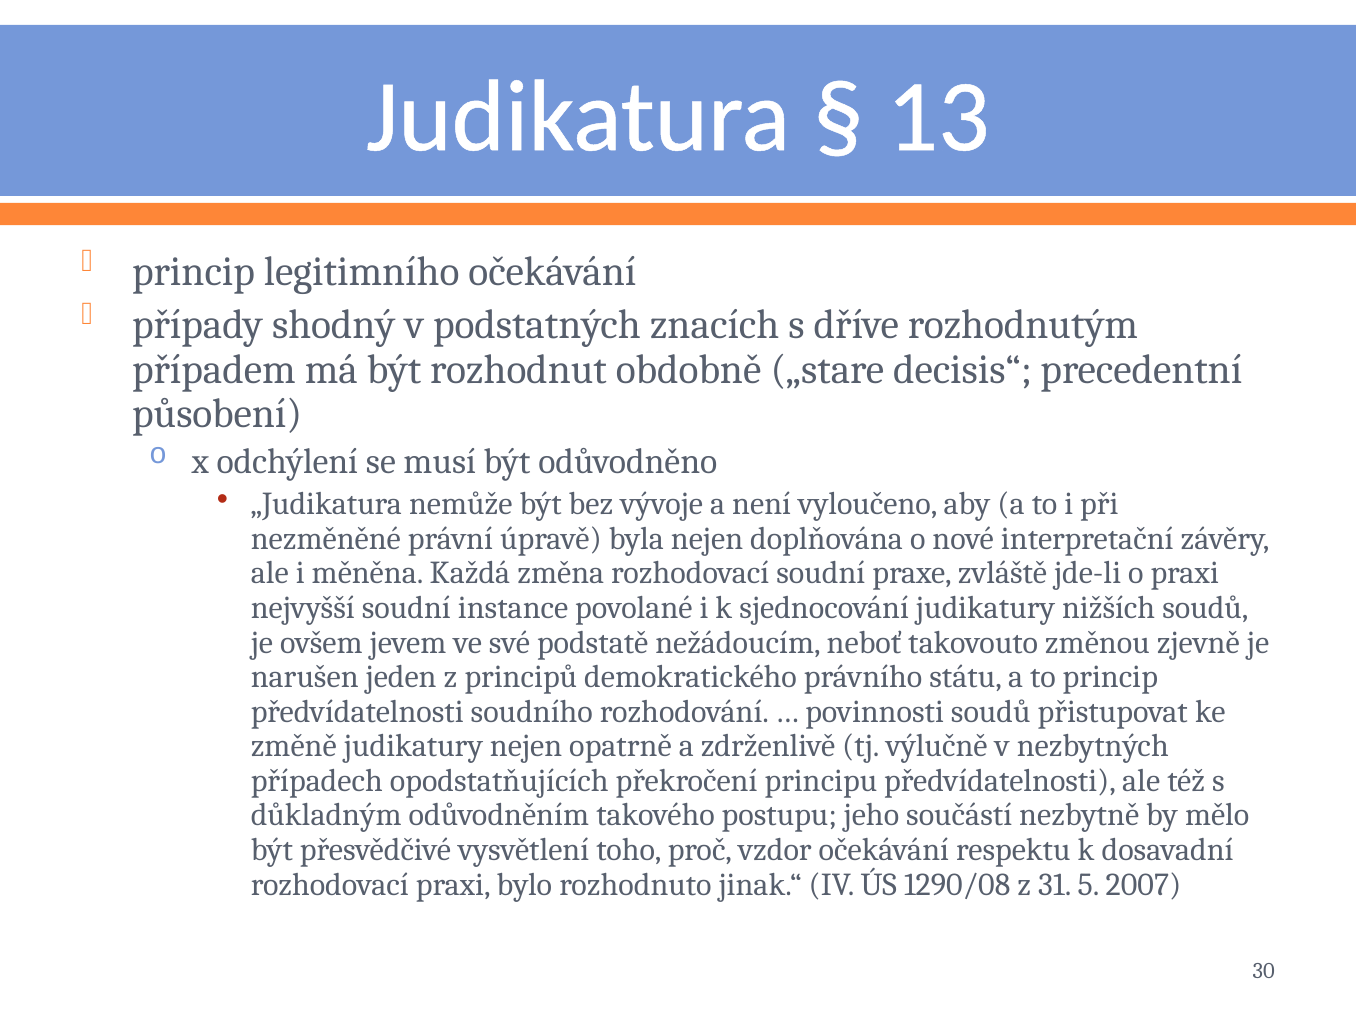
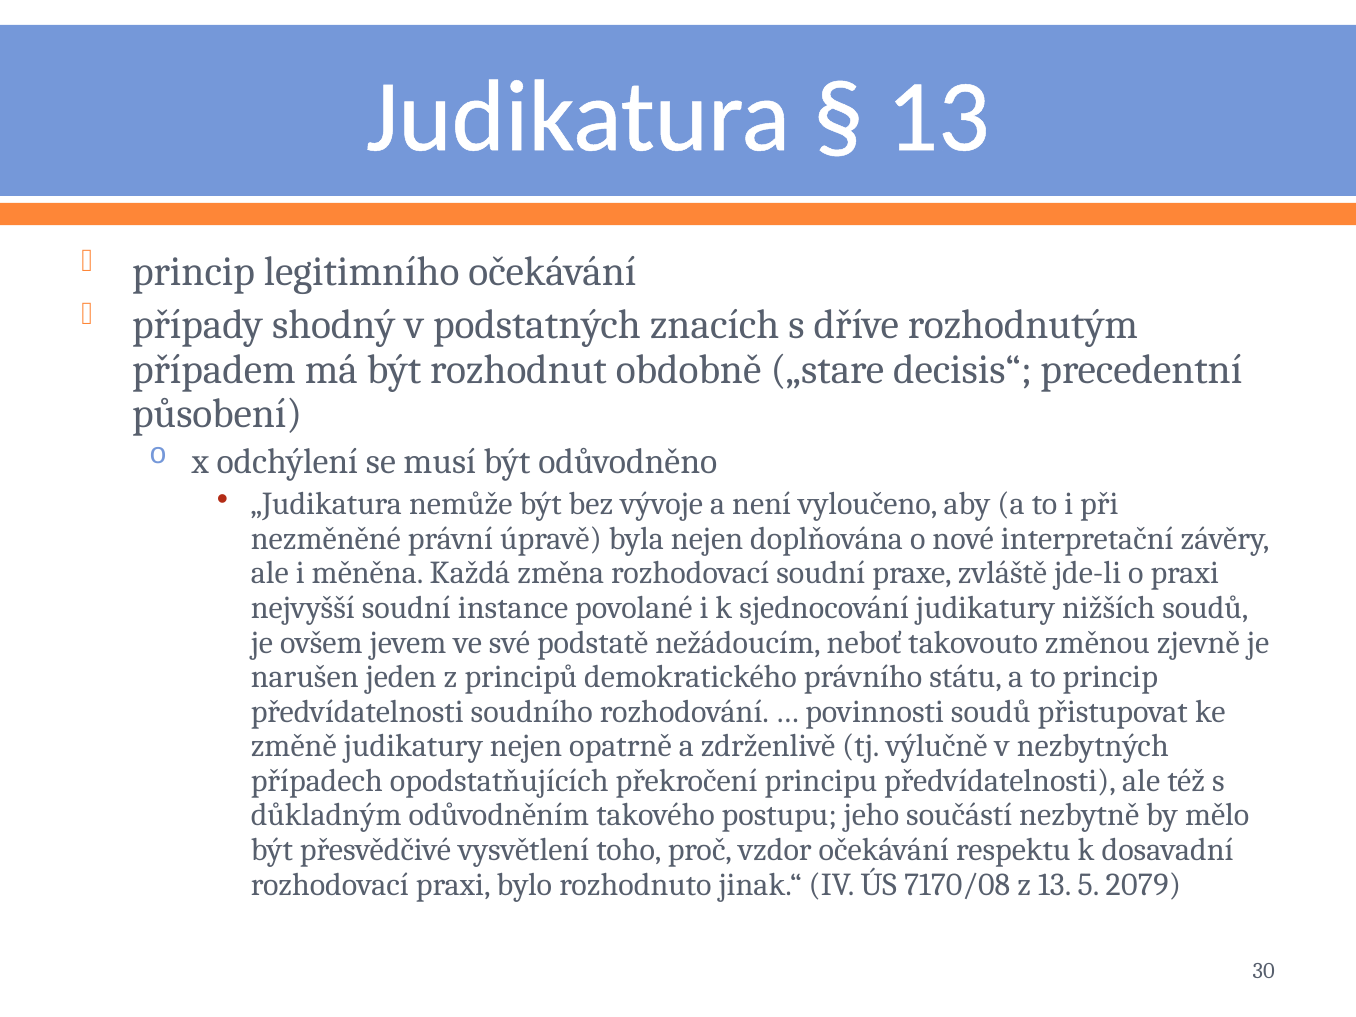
1290/08: 1290/08 -> 7170/08
z 31: 31 -> 13
2007: 2007 -> 2079
